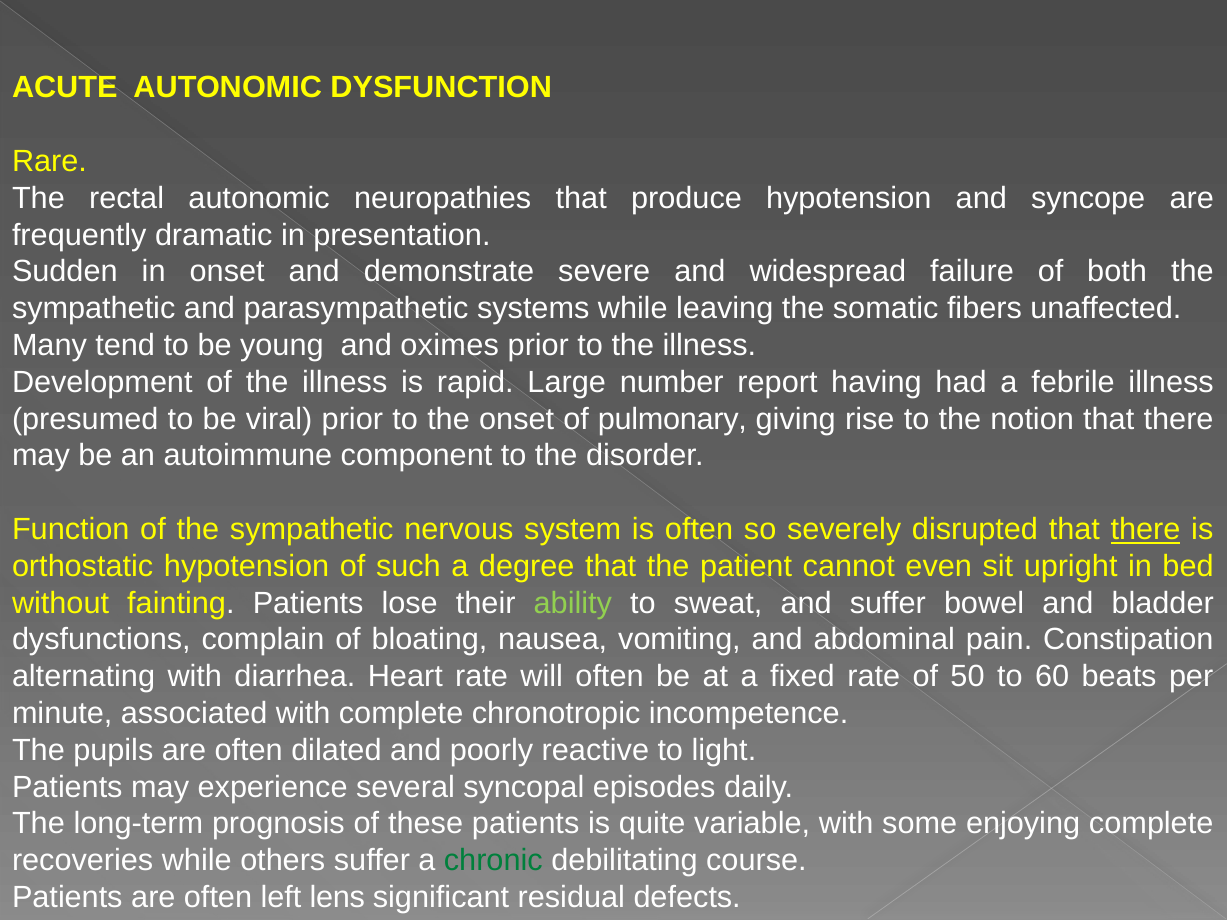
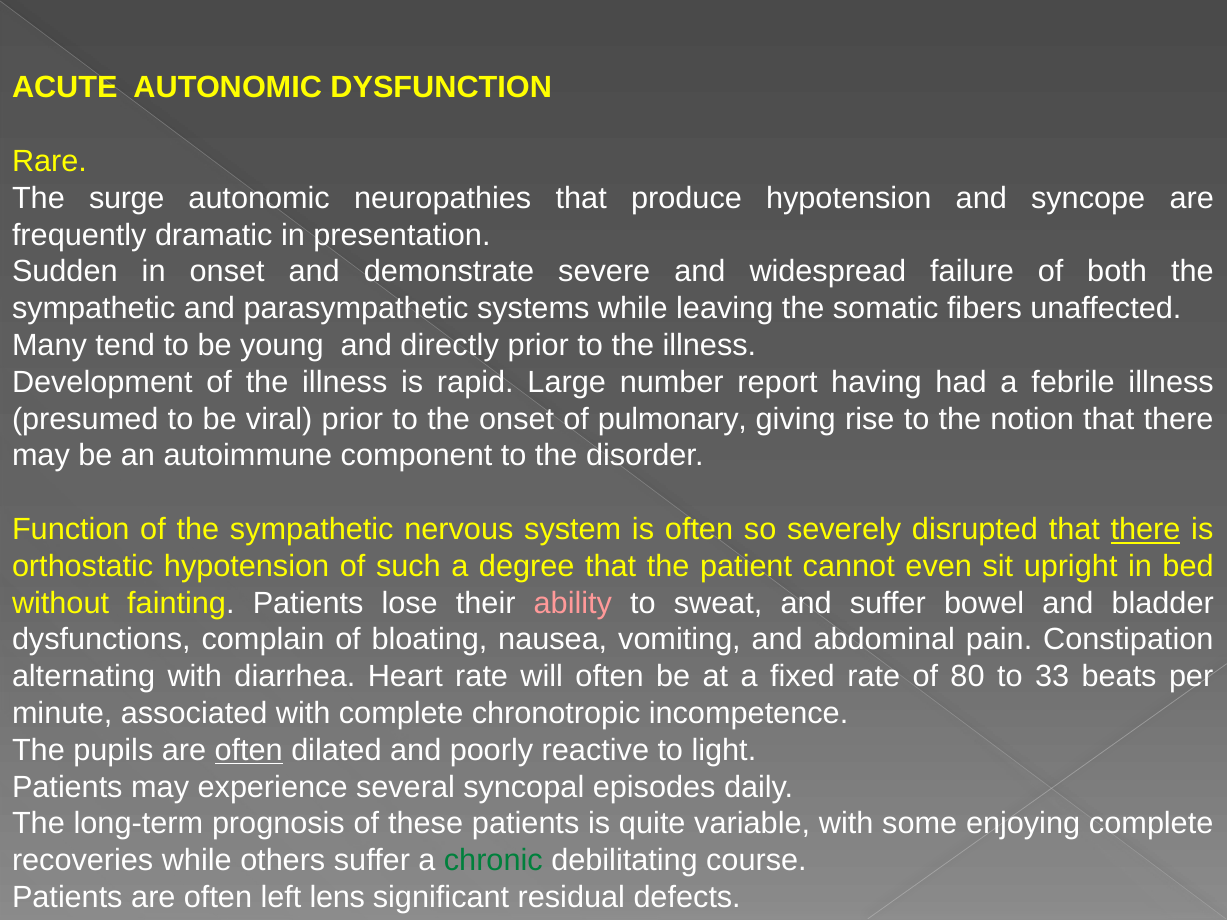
rectal: rectal -> surge
oximes: oximes -> directly
ability colour: light green -> pink
50: 50 -> 80
60: 60 -> 33
often at (249, 750) underline: none -> present
